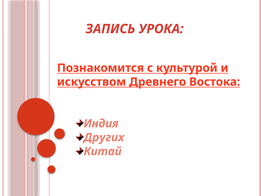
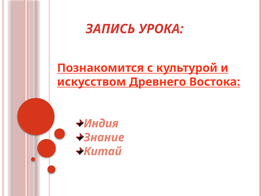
Других: Других -> Знание
